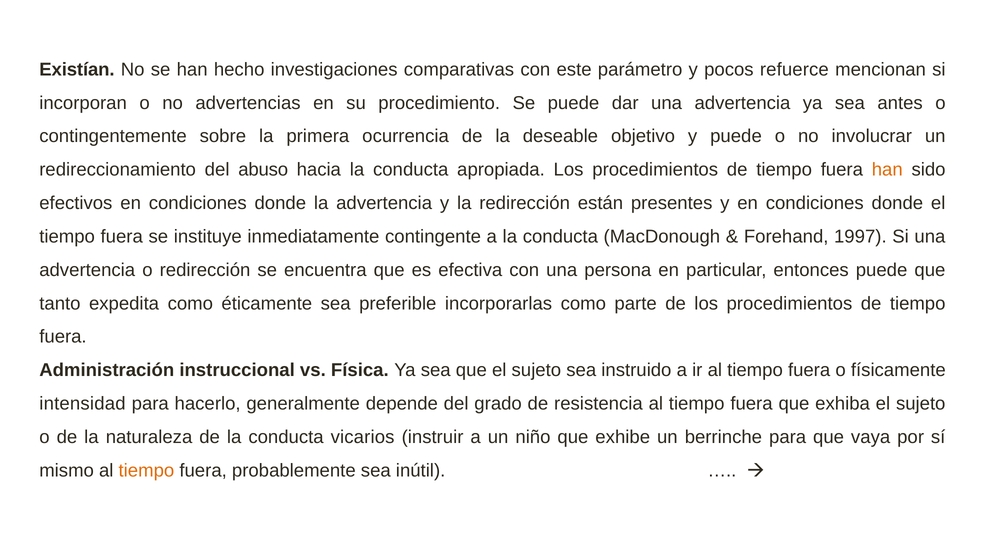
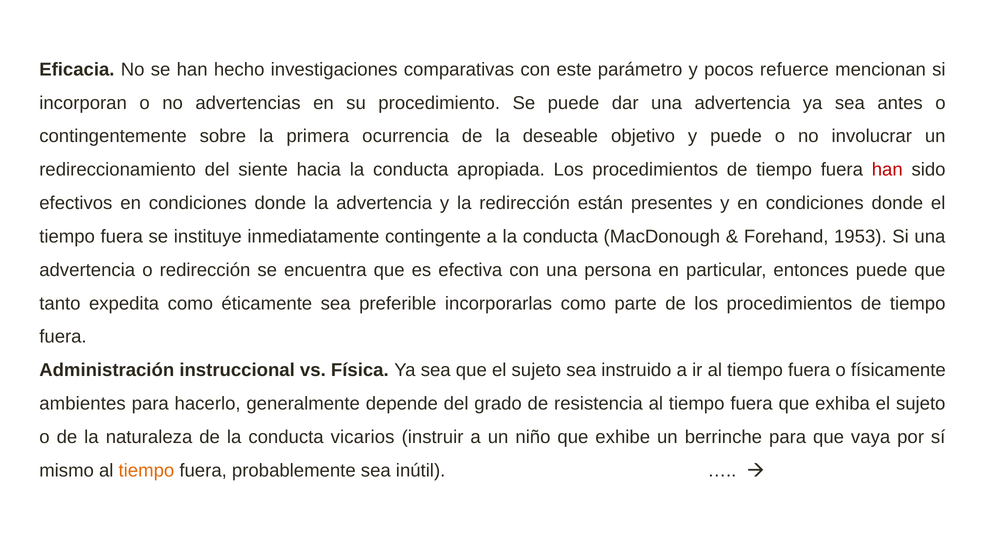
Existían: Existían -> Eficacia
abuso: abuso -> siente
han at (887, 170) colour: orange -> red
1997: 1997 -> 1953
intensidad: intensidad -> ambientes
